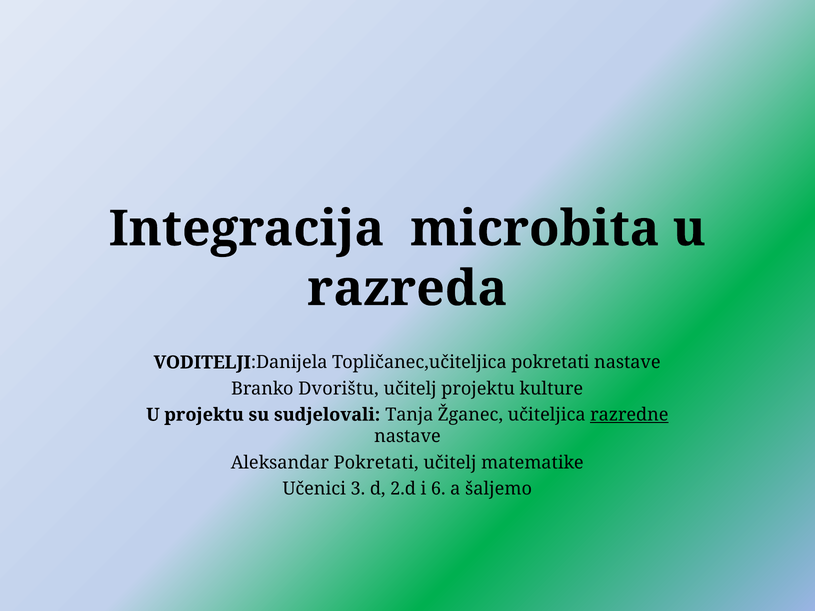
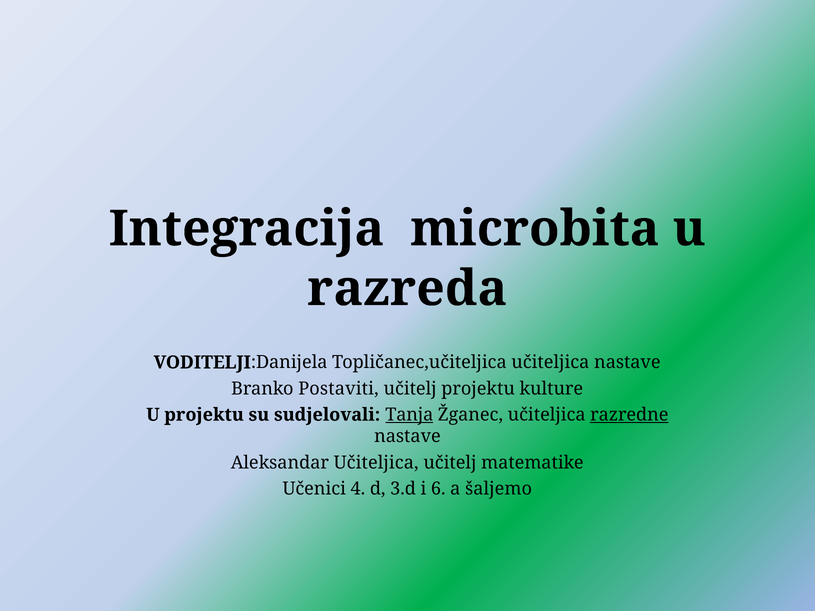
Topličanec,učiteljica pokretati: pokretati -> učiteljica
Dvorištu: Dvorištu -> Postaviti
Tanja underline: none -> present
Aleksandar Pokretati: Pokretati -> Učiteljica
3: 3 -> 4
2.d: 2.d -> 3.d
